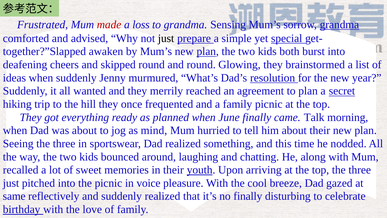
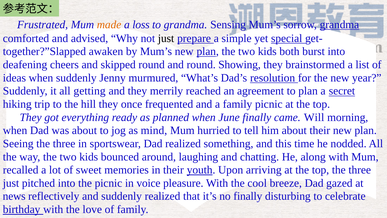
made colour: red -> orange
Glowing: Glowing -> Showing
wanted: wanted -> getting
Talk: Talk -> Will
same: same -> news
